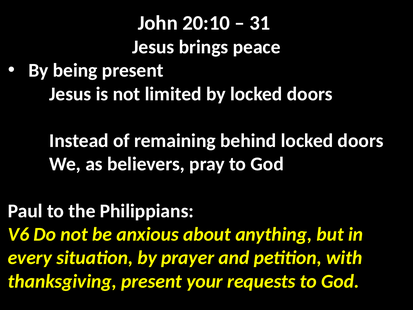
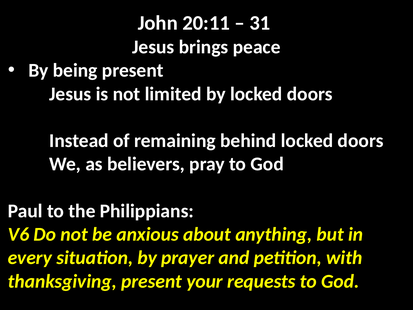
20:10: 20:10 -> 20:11
